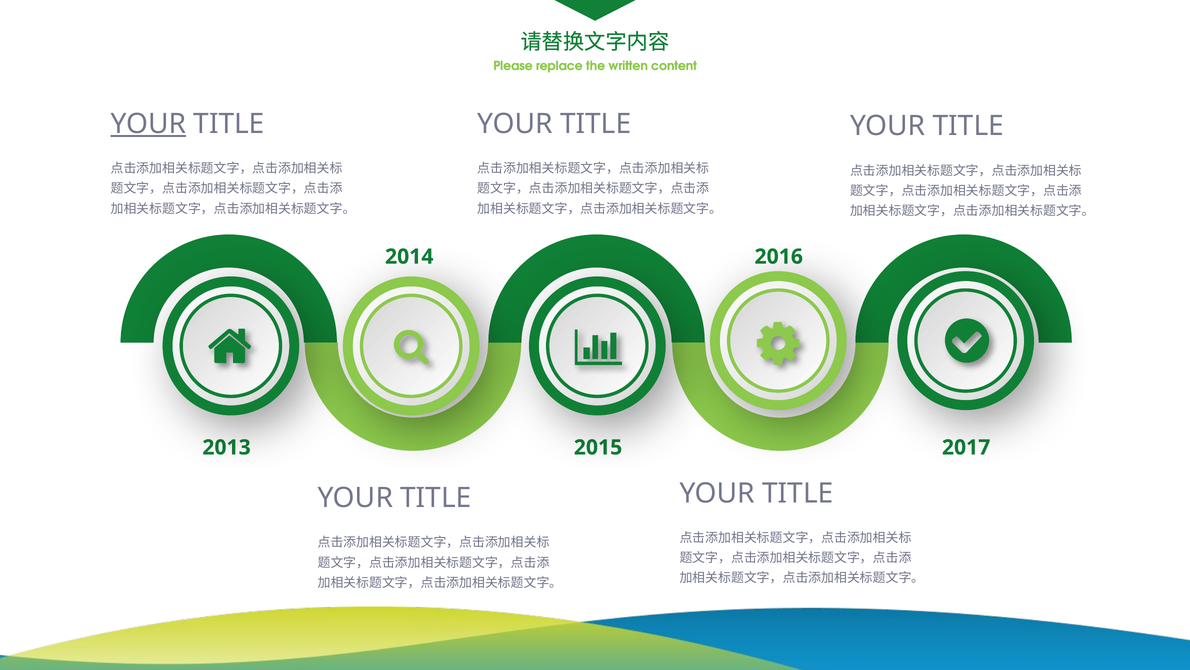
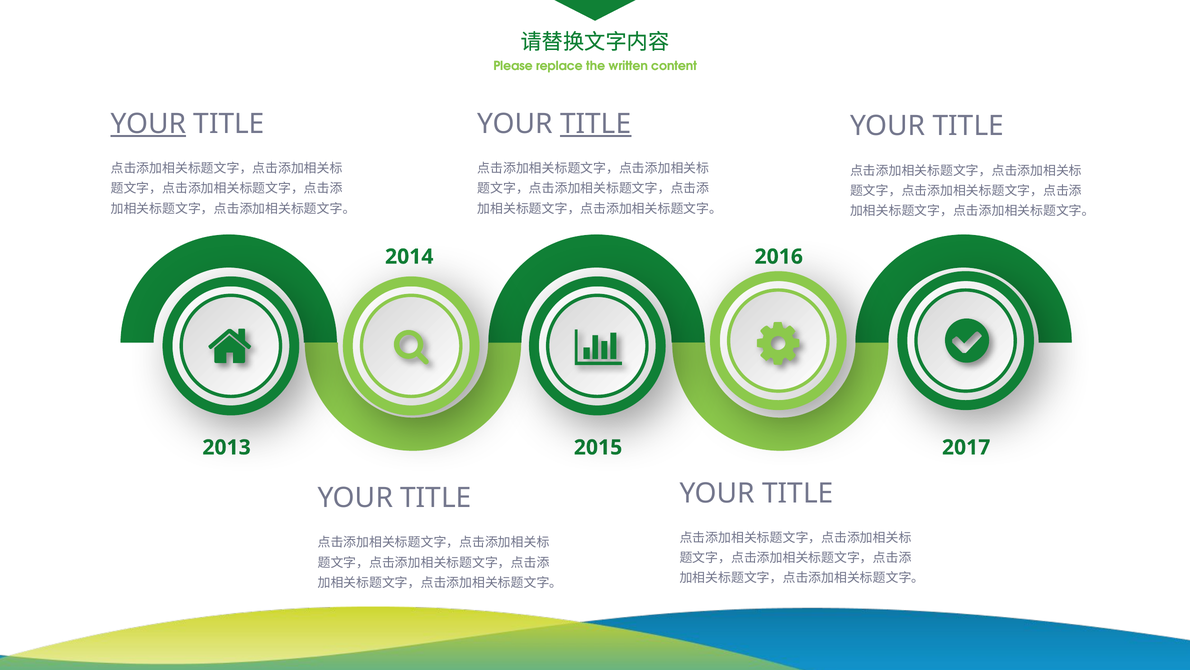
TITLE at (596, 124) underline: none -> present
